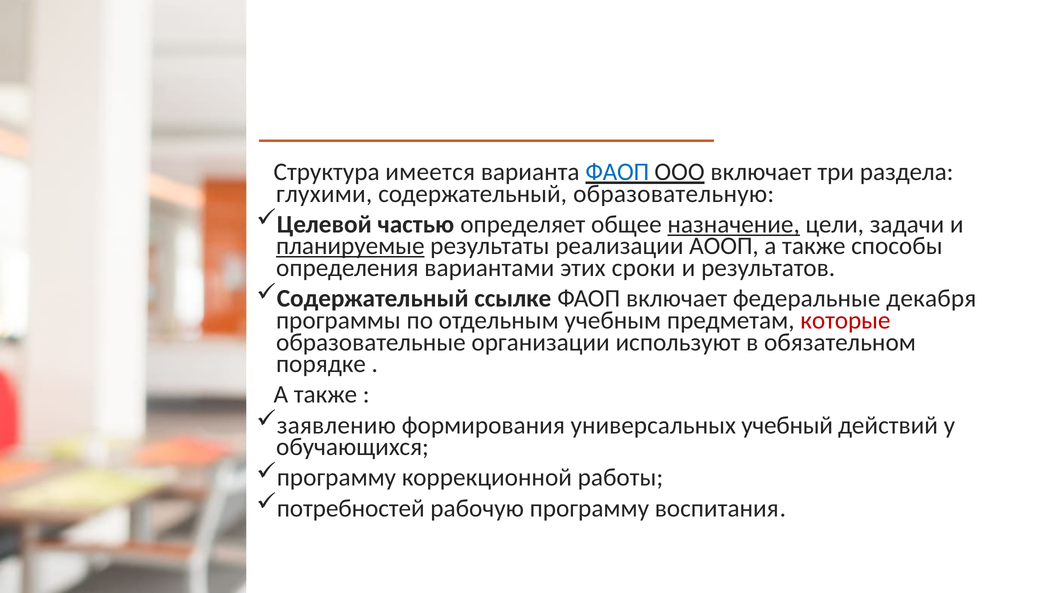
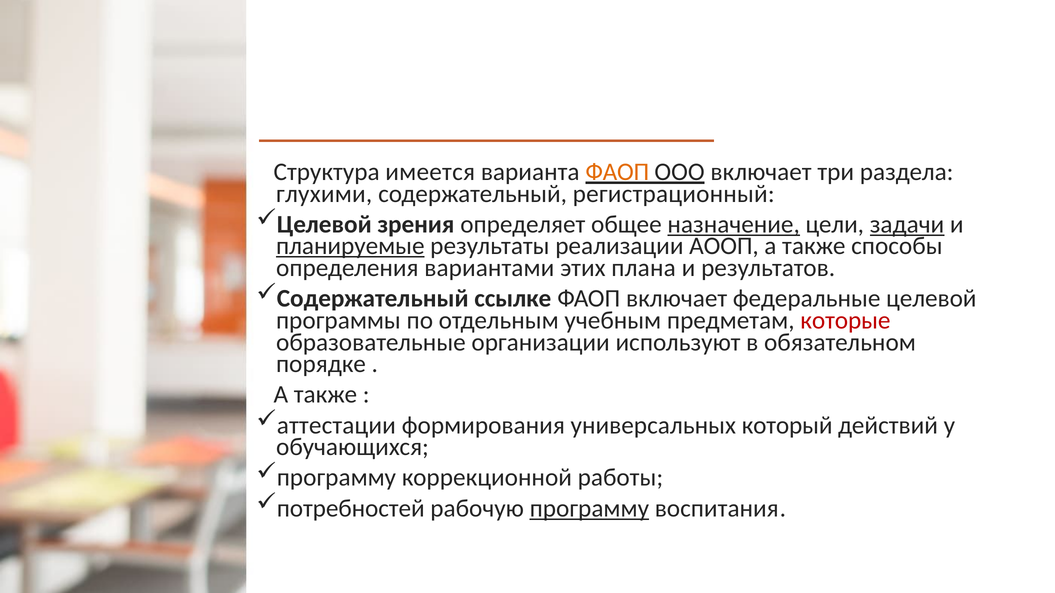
ФАОП at (617, 172) colour: blue -> orange
образовательную: образовательную -> регистрационный
частью: частью -> зрения
задачи underline: none -> present
сроки: сроки -> плана
федеральные декабря: декабря -> целевой
заявлению: заявлению -> аттестации
учебный: учебный -> который
программу at (589, 509) underline: none -> present
